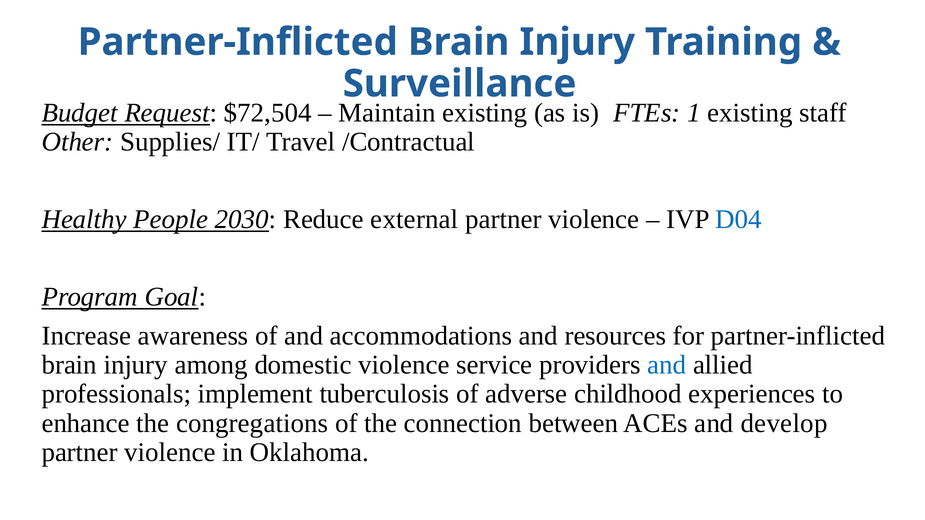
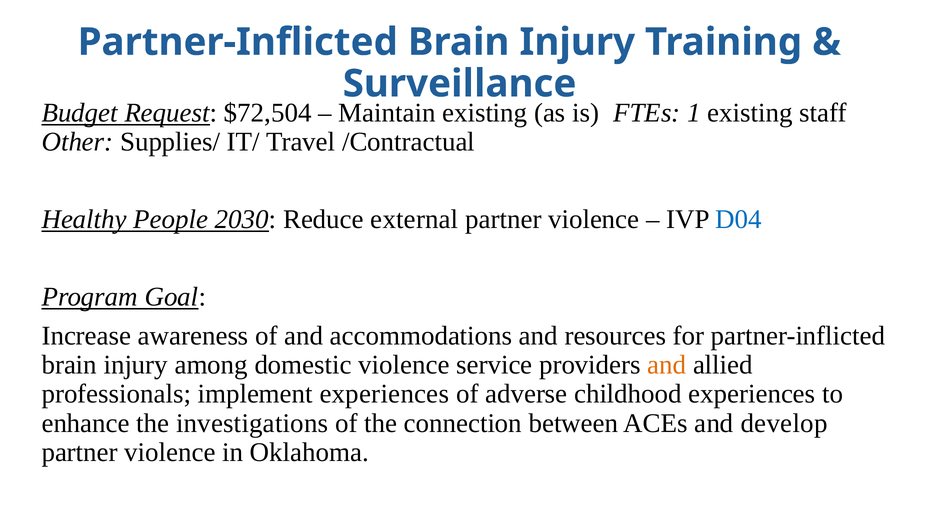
and at (667, 365) colour: blue -> orange
implement tuberculosis: tuberculosis -> experiences
congregations: congregations -> investigations
